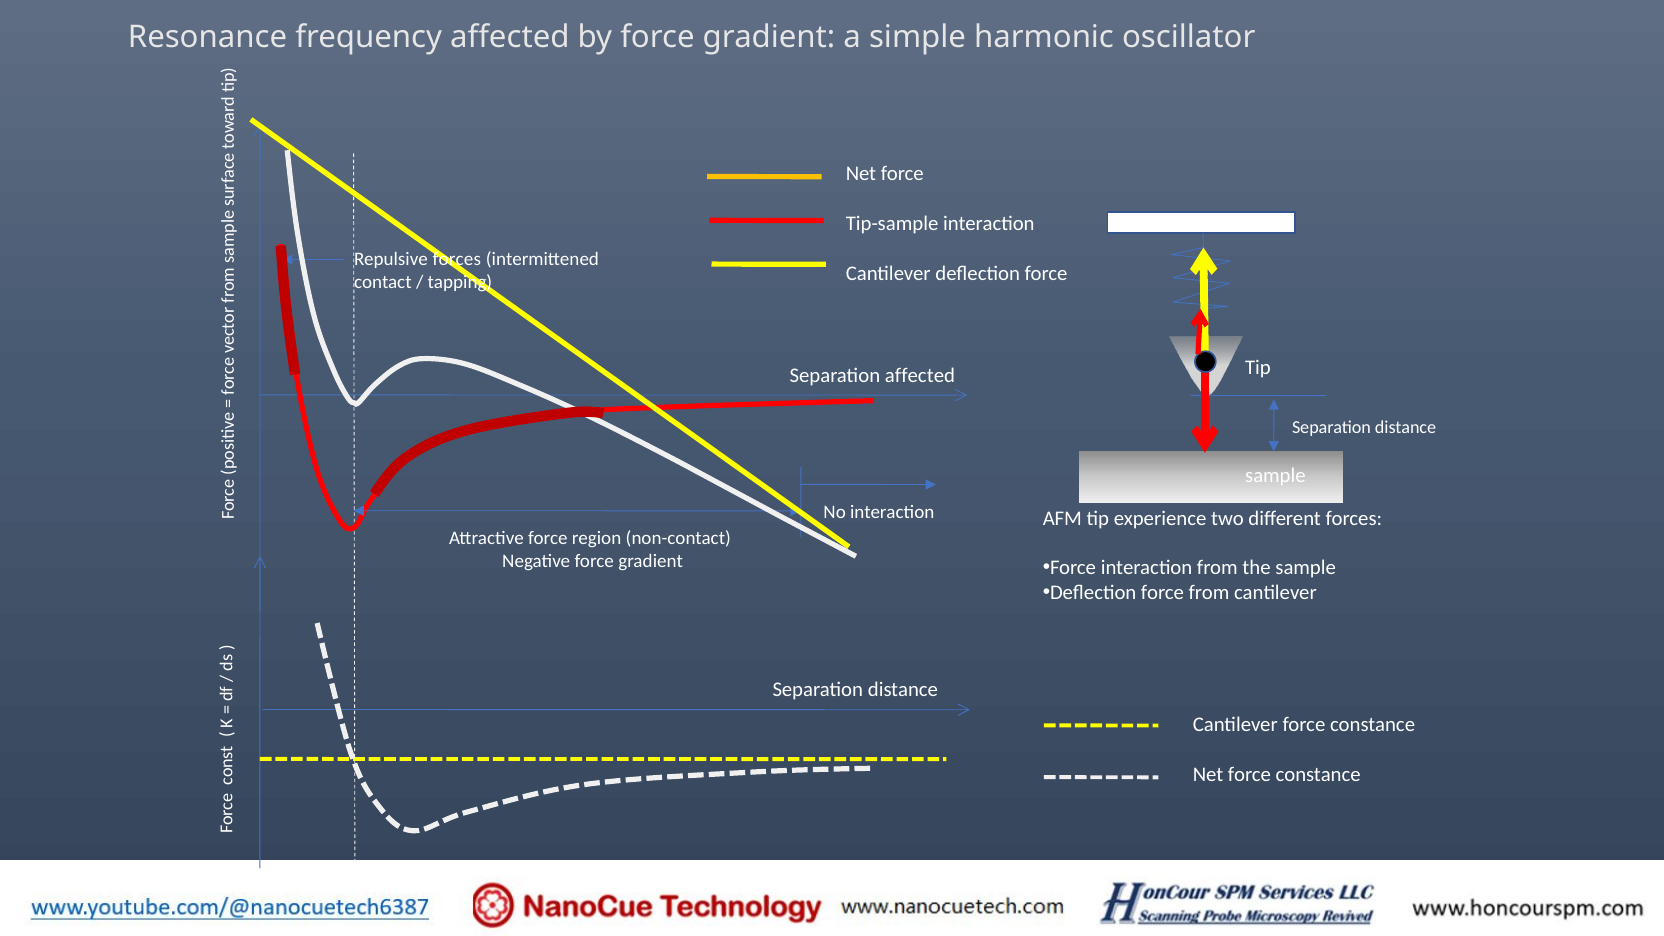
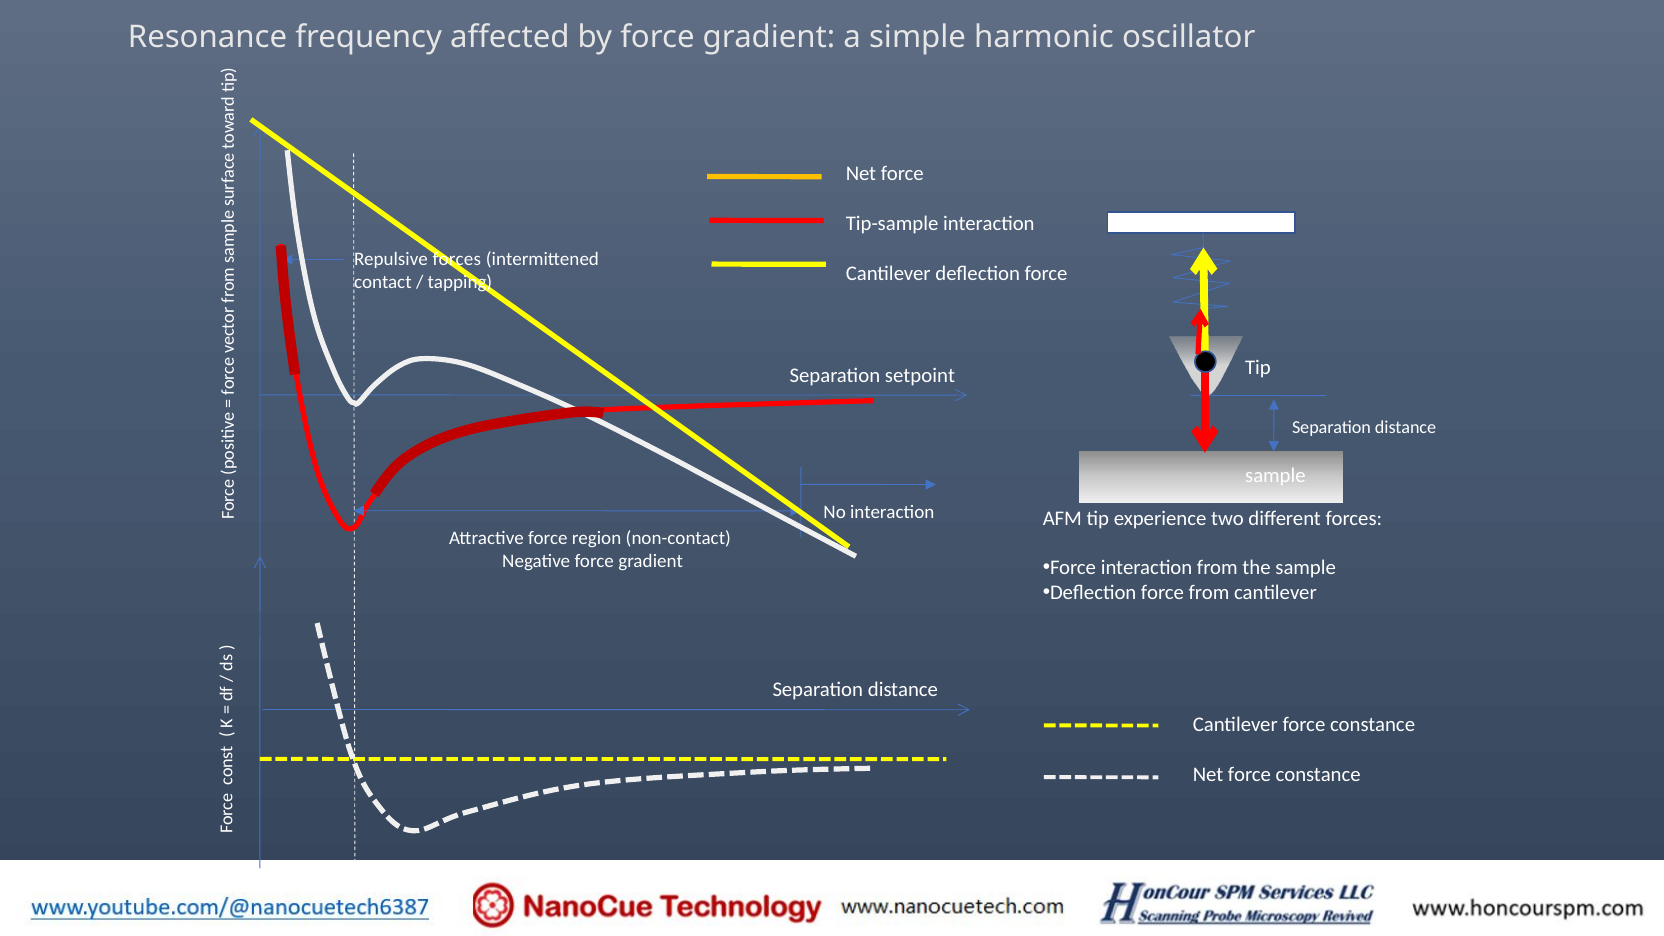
affected at (920, 376): affected -> setpoint
